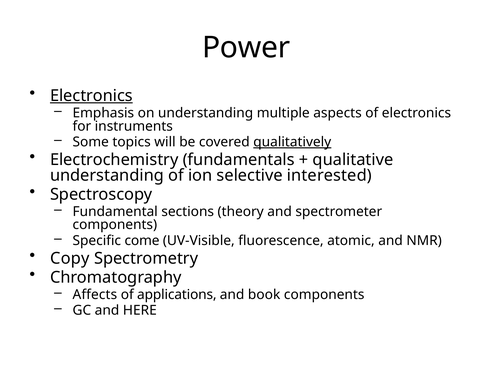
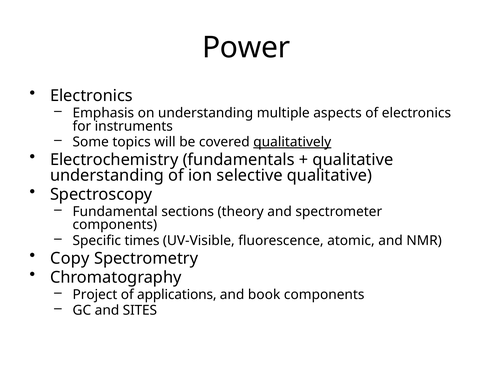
Electronics at (91, 96) underline: present -> none
selective interested: interested -> qualitative
come: come -> times
Affects: Affects -> Project
HERE: HERE -> SITES
